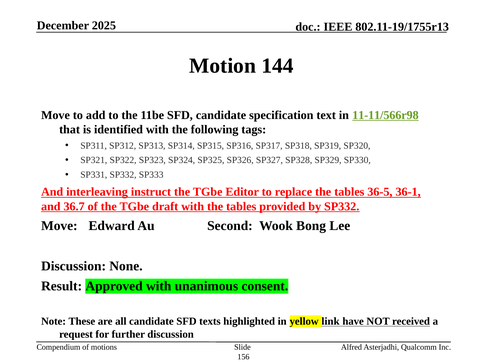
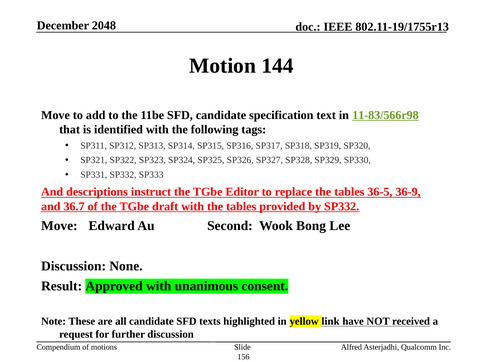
2025: 2025 -> 2048
11-11/566r98: 11-11/566r98 -> 11-83/566r98
interleaving: interleaving -> descriptions
36-1: 36-1 -> 36-9
